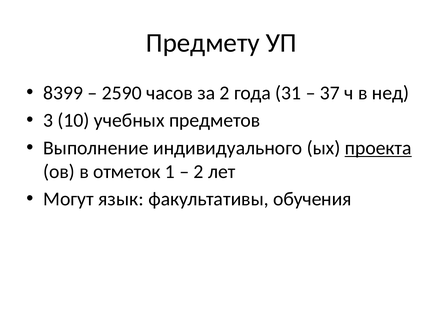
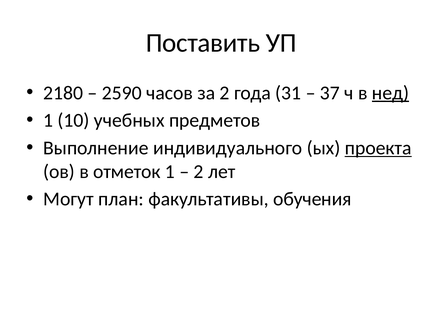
Предмету: Предмету -> Поставить
8399: 8399 -> 2180
нед underline: none -> present
3 at (48, 121): 3 -> 1
язык: язык -> план
